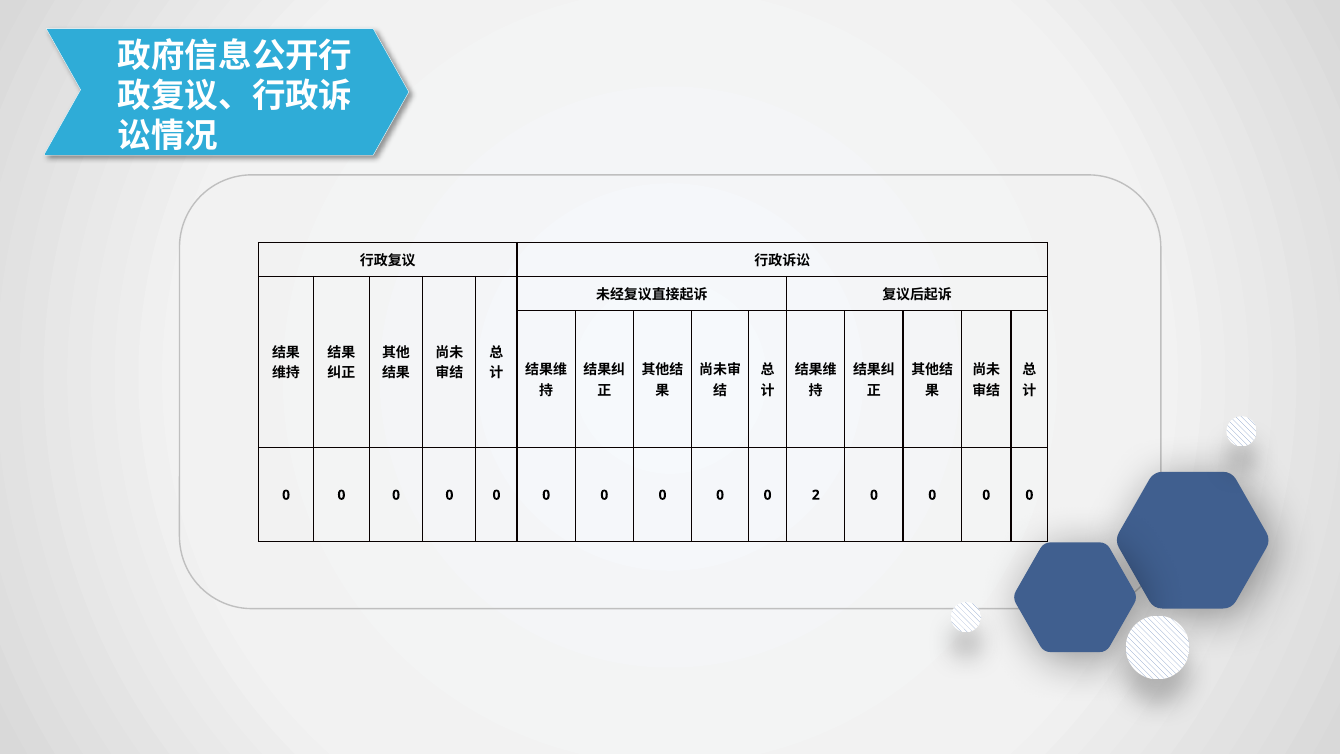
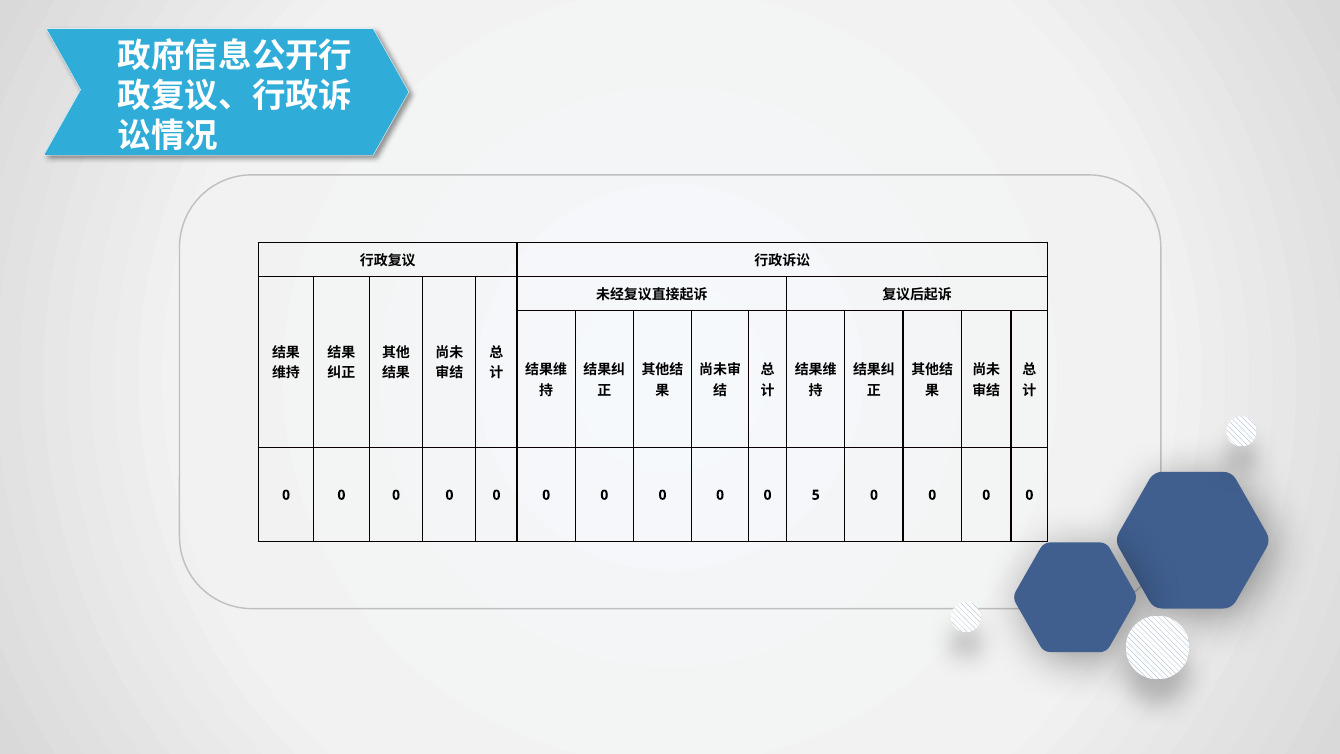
2: 2 -> 5
